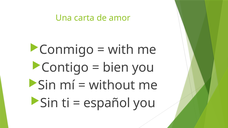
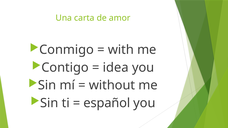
bien: bien -> idea
